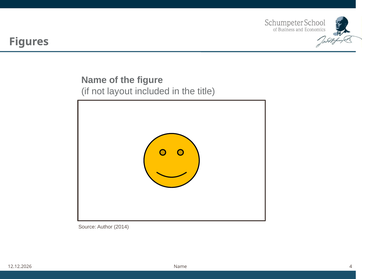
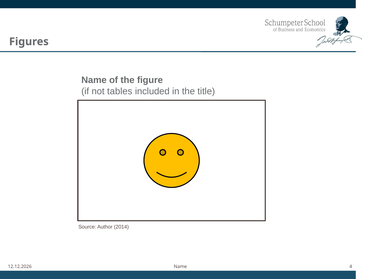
layout: layout -> tables
